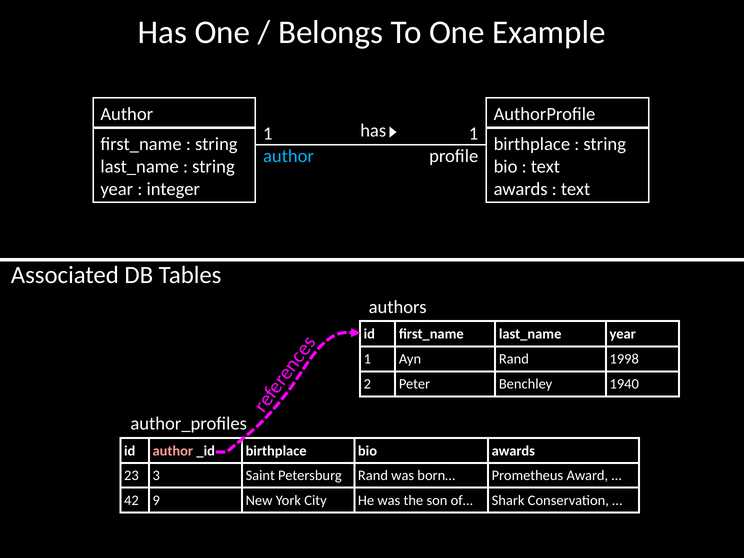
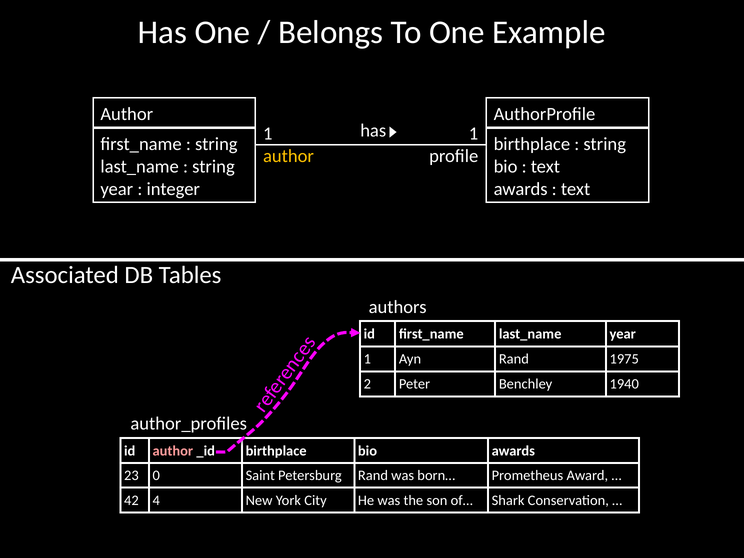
author at (288, 156) colour: light blue -> yellow
1998: 1998 -> 1975
3: 3 -> 0
9: 9 -> 4
